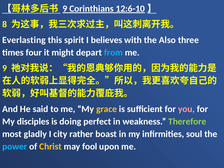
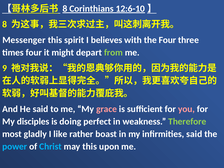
9 at (65, 9): 9 -> 8
Everlasting: Everlasting -> Messenger
the Also: Also -> Four
from colour: light blue -> light green
grace colour: yellow -> pink
city: city -> like
infirmities soul: soul -> said
Christ colour: yellow -> light blue
may fool: fool -> this
